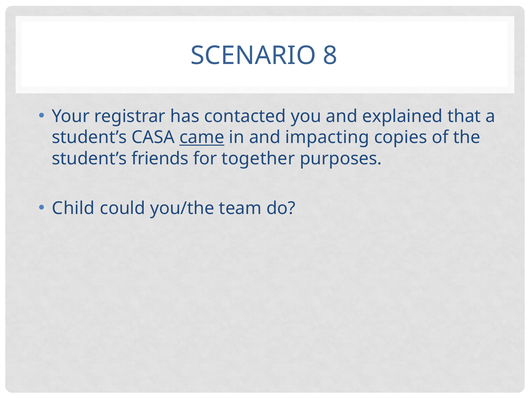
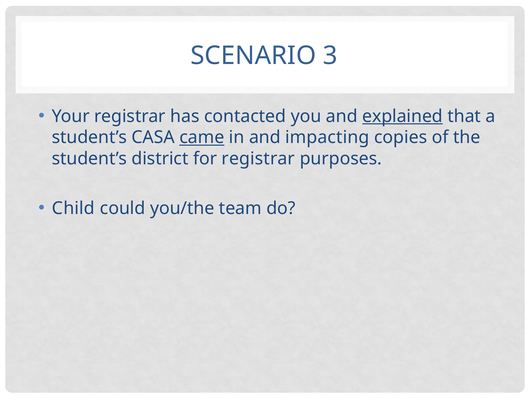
8: 8 -> 3
explained underline: none -> present
friends: friends -> district
for together: together -> registrar
